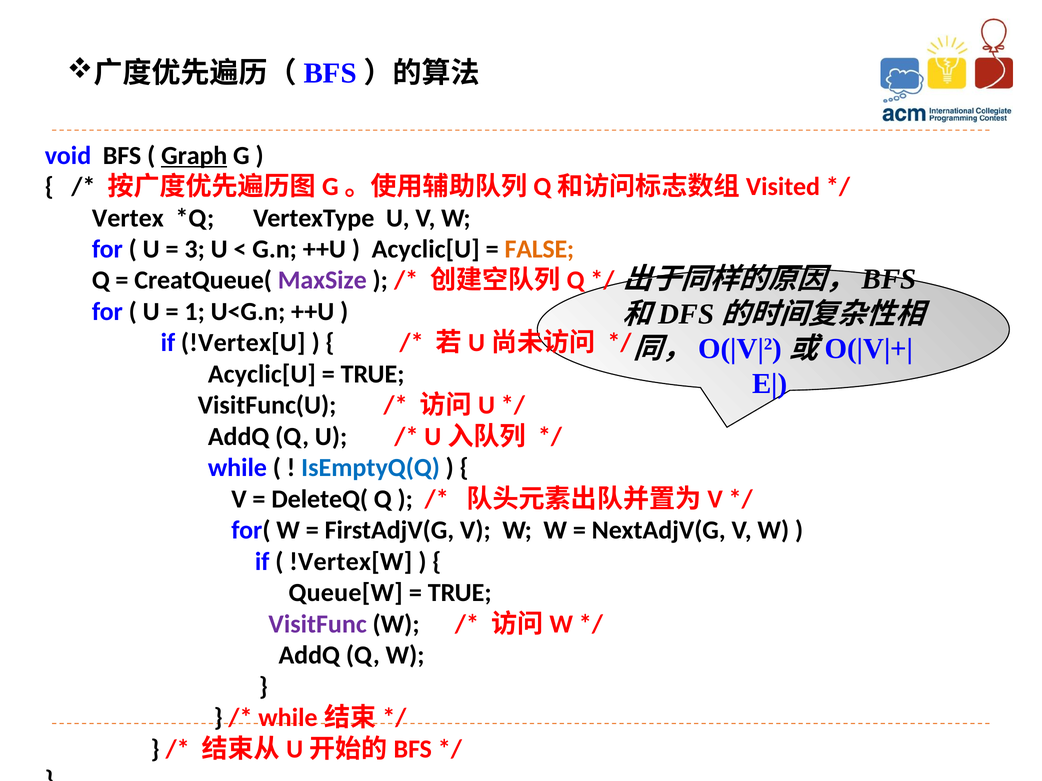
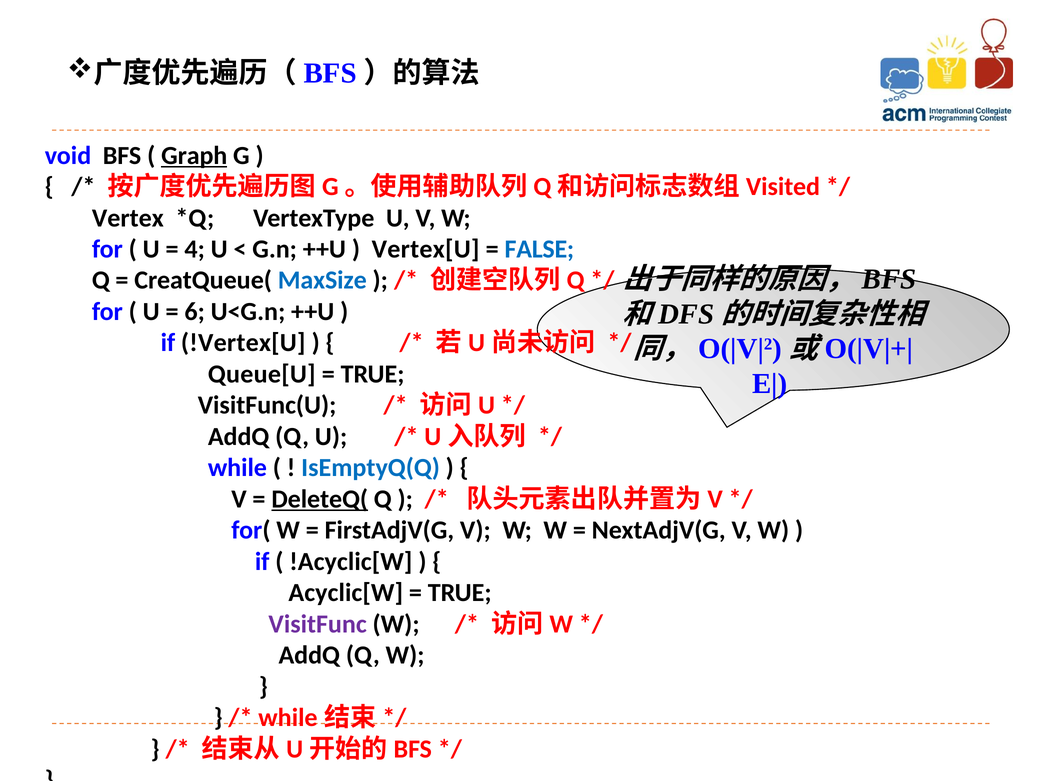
3: 3 -> 4
Acyclic[U at (426, 249): Acyclic[U -> Vertex[U
FALSE colour: orange -> blue
MaxSize colour: purple -> blue
1: 1 -> 6
Acyclic[U at (262, 374): Acyclic[U -> Queue[U
DeleteQ( underline: none -> present
!Vertex[W: !Vertex[W -> !Acyclic[W
Queue[W: Queue[W -> Acyclic[W
